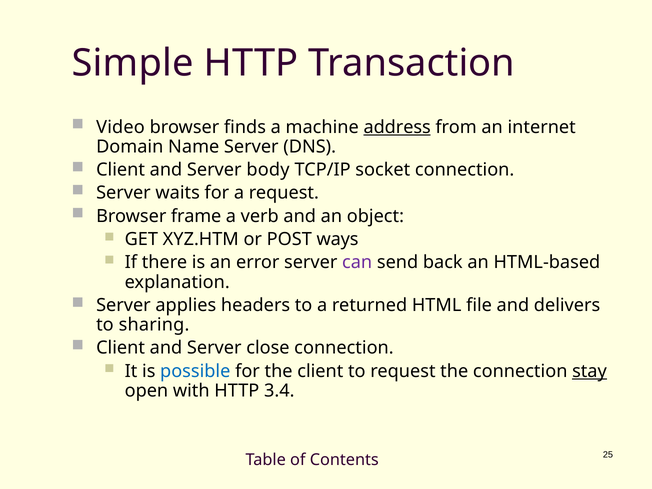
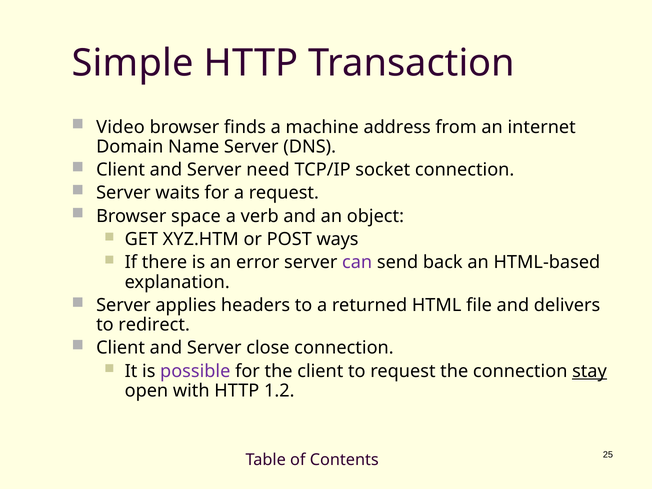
address underline: present -> none
body: body -> need
frame: frame -> space
sharing: sharing -> redirect
possible colour: blue -> purple
3.4: 3.4 -> 1.2
